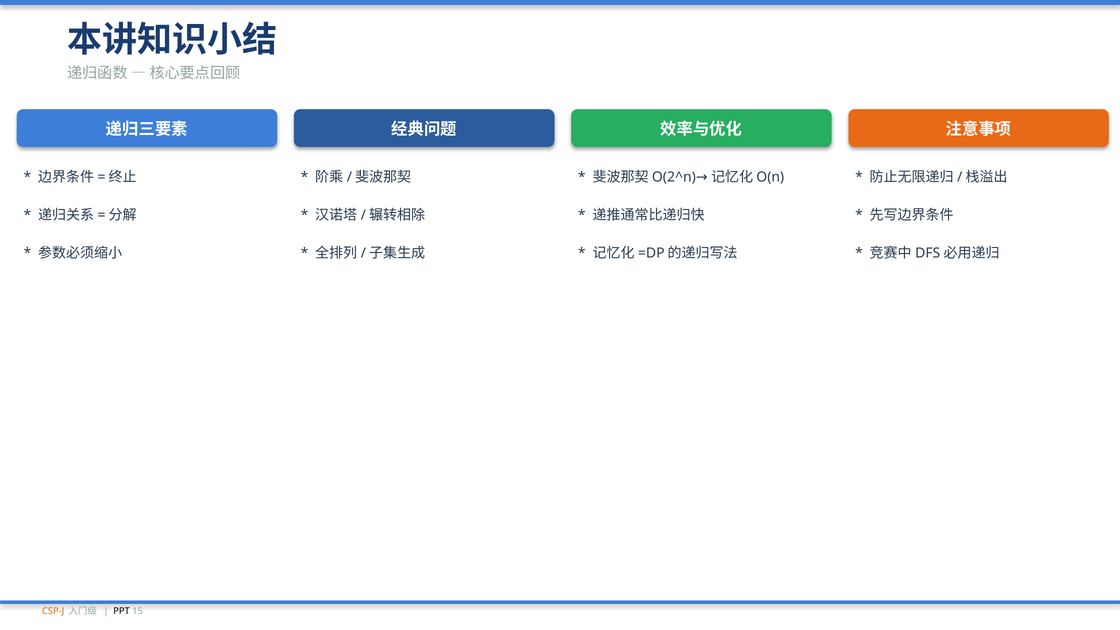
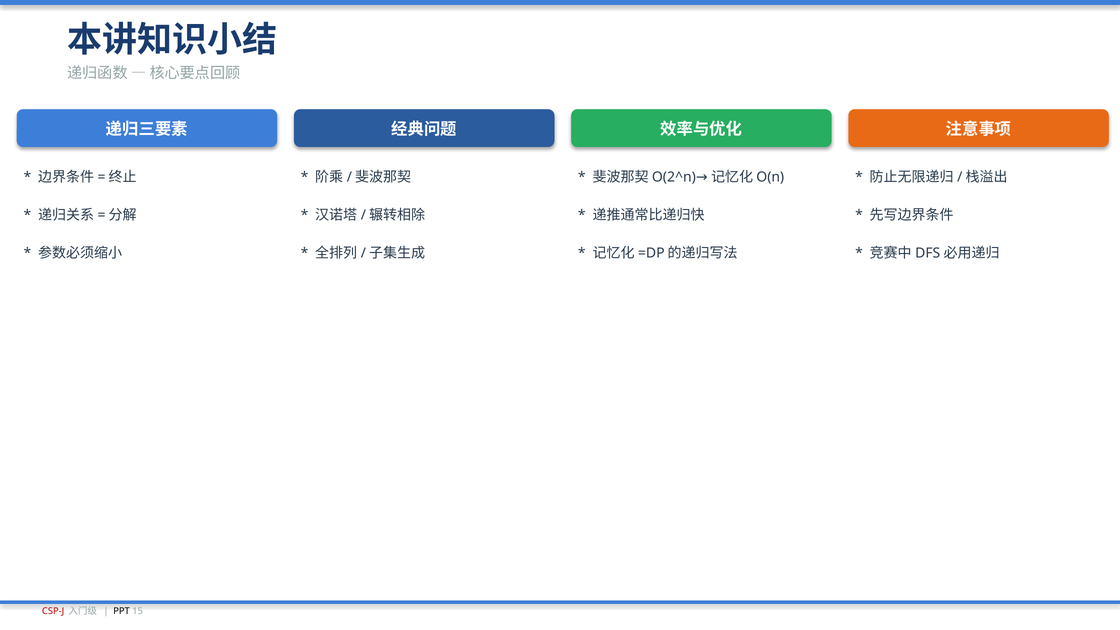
CSP-J colour: orange -> red
